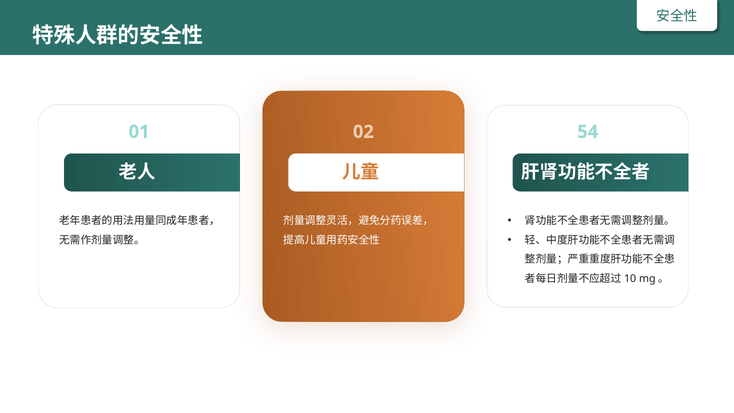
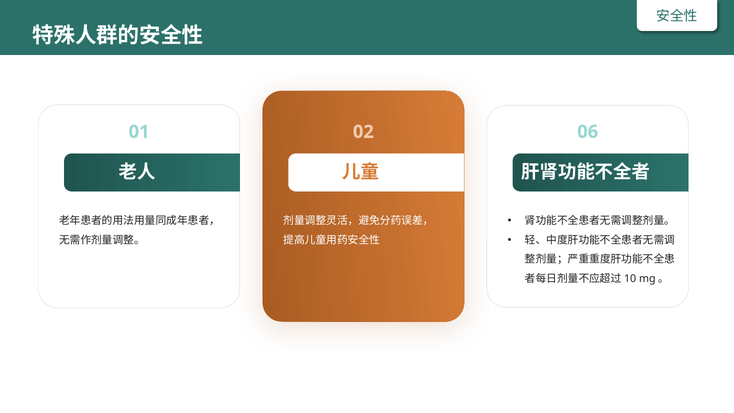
54: 54 -> 06
